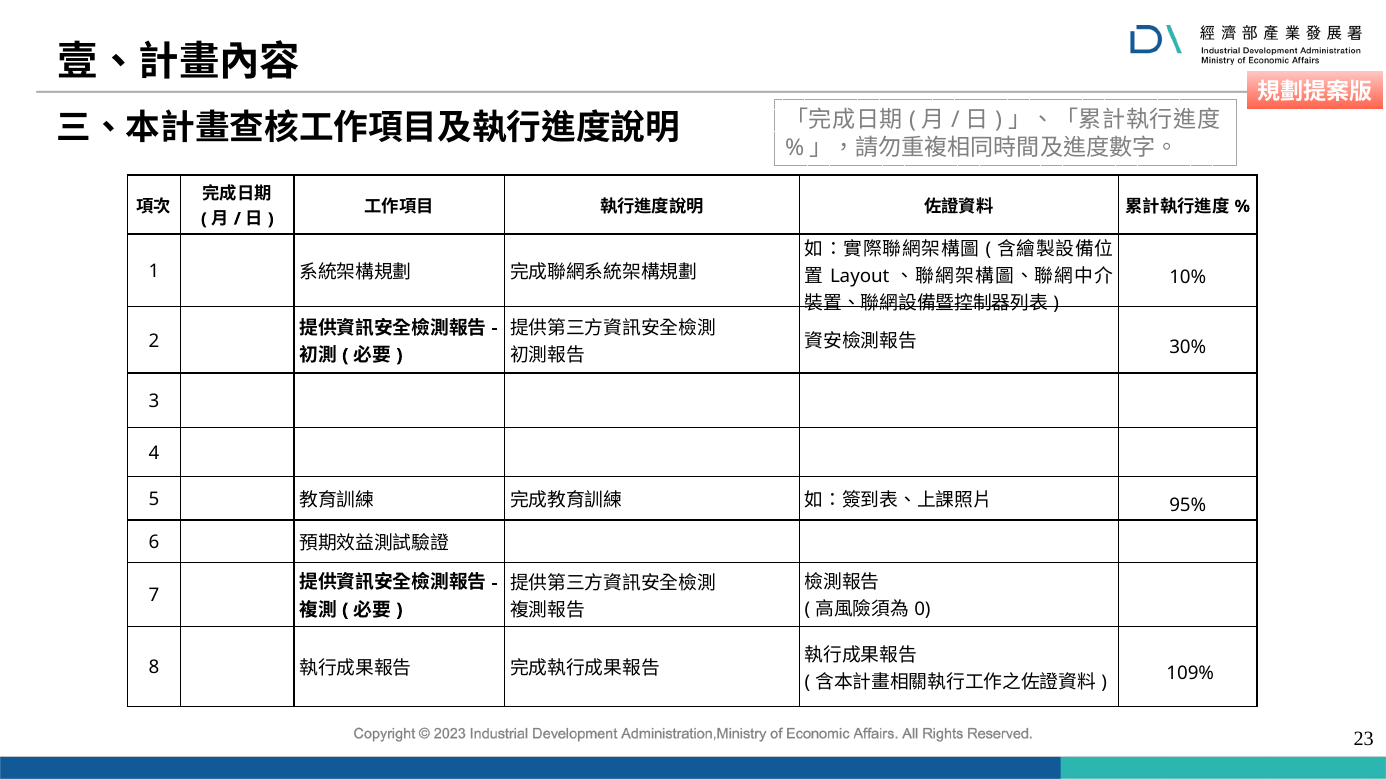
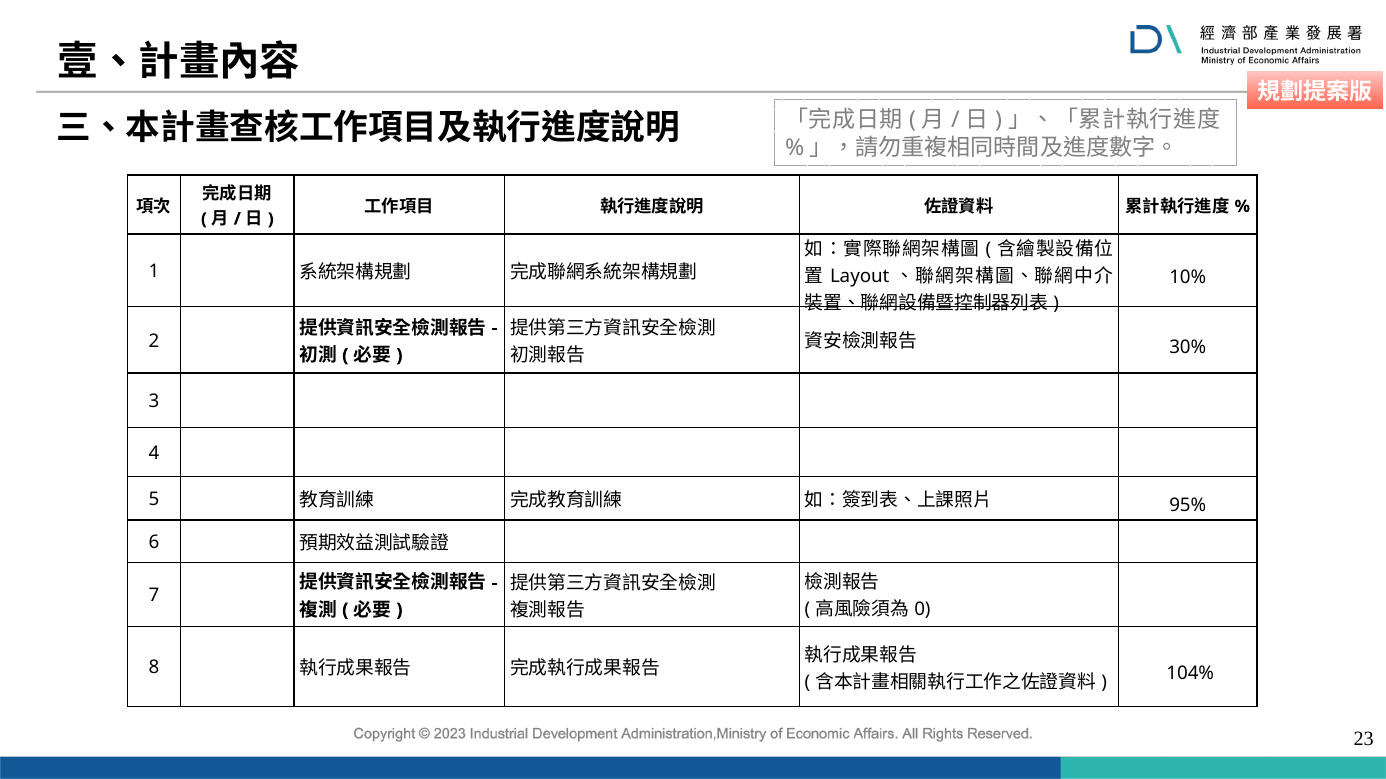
109%: 109% -> 104%
